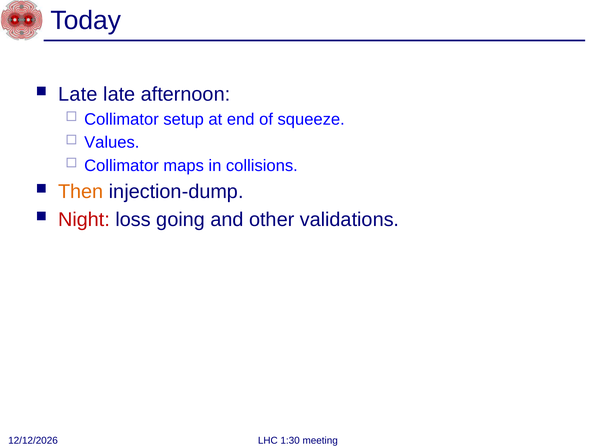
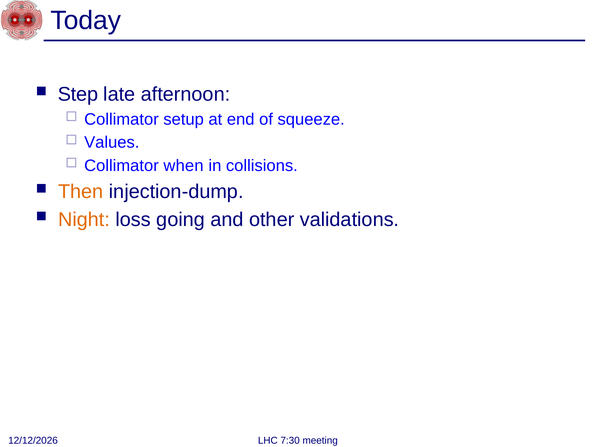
Late at (78, 94): Late -> Step
maps: maps -> when
Night colour: red -> orange
1:30: 1:30 -> 7:30
